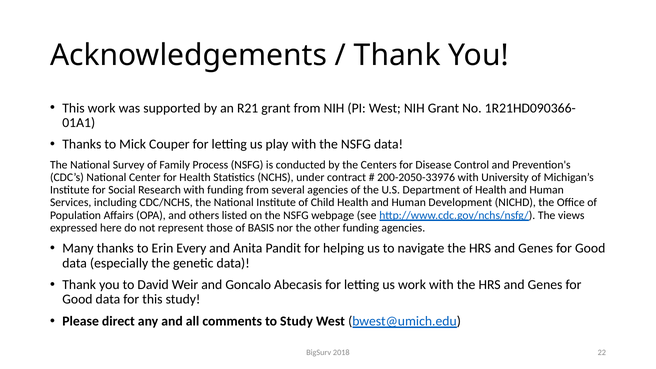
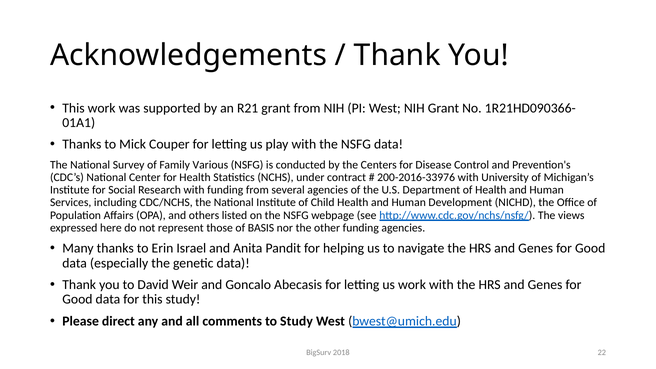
Process: Process -> Various
200-2050-33976: 200-2050-33976 -> 200-2016-33976
Every: Every -> Israel
